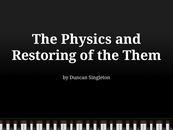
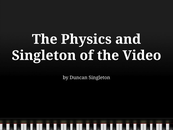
Restoring at (44, 55): Restoring -> Singleton
Them: Them -> Video
